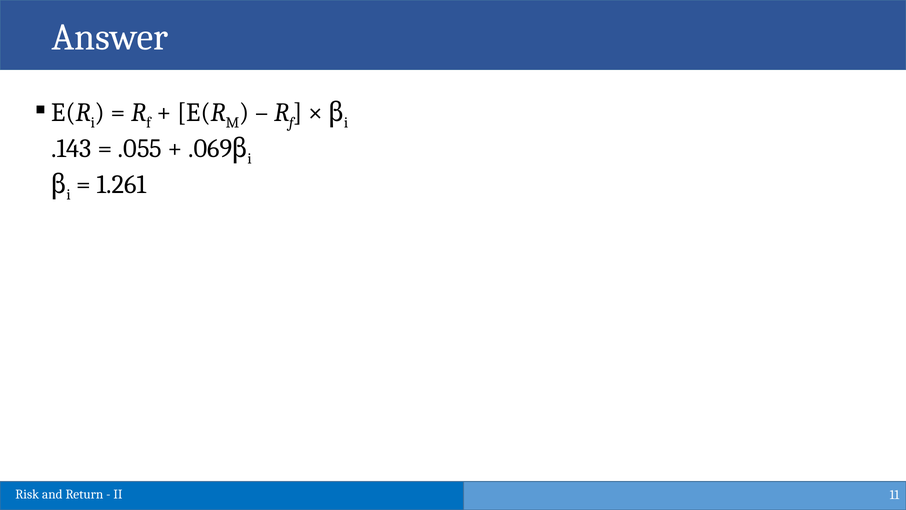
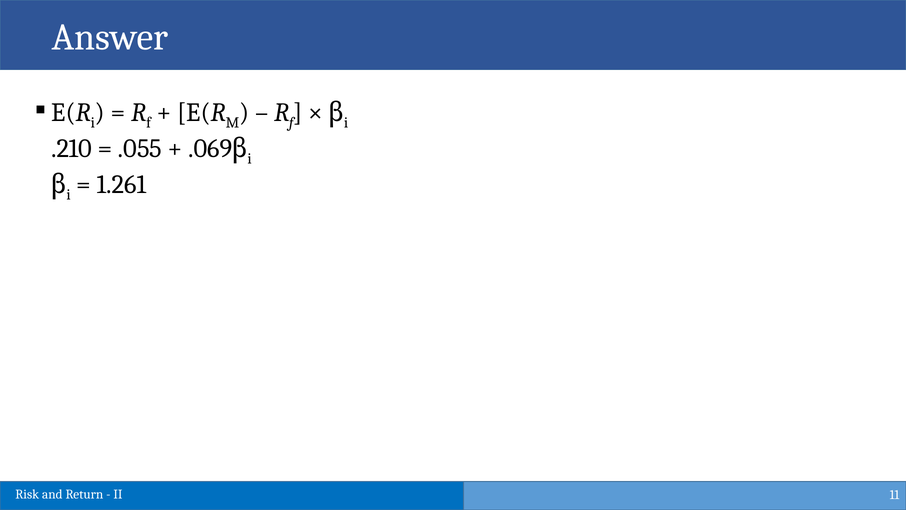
.143: .143 -> .210
